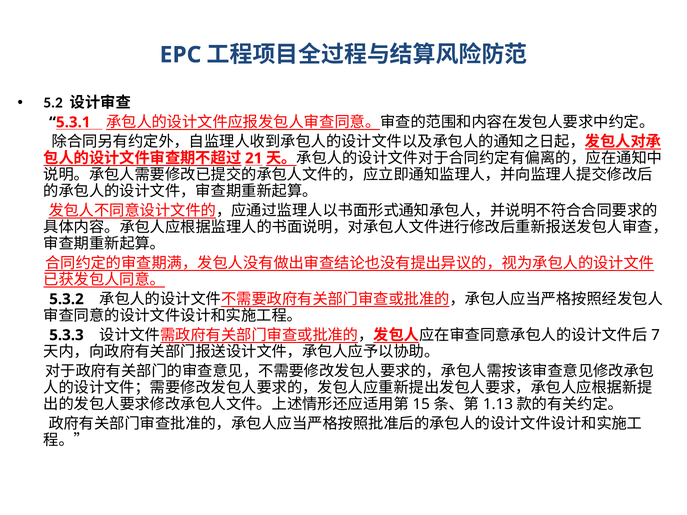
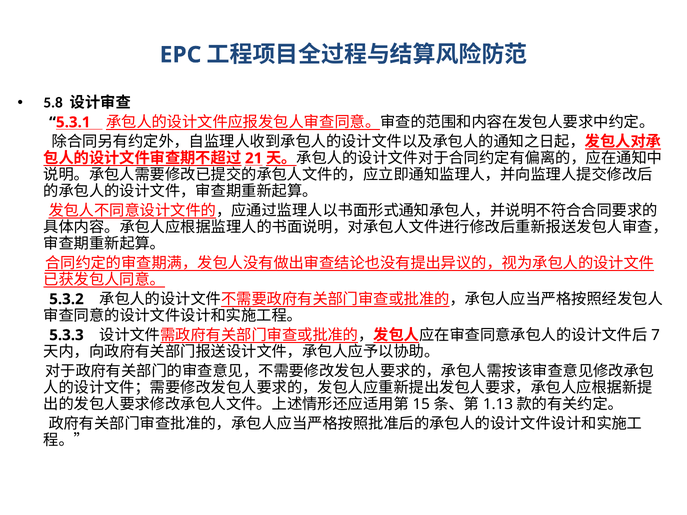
5.2: 5.2 -> 5.8
